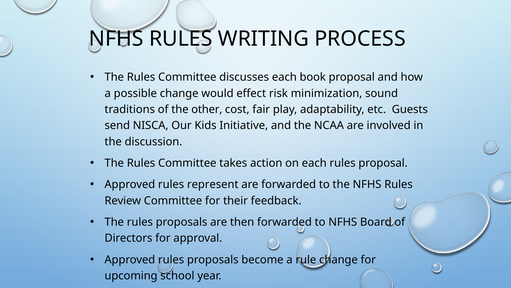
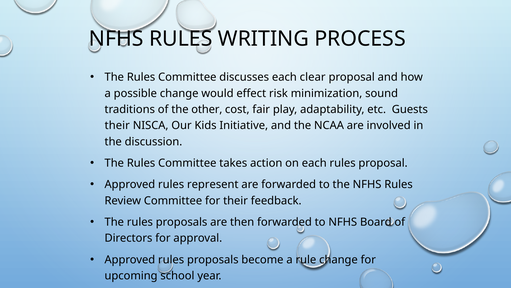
book: book -> clear
send at (117, 125): send -> their
